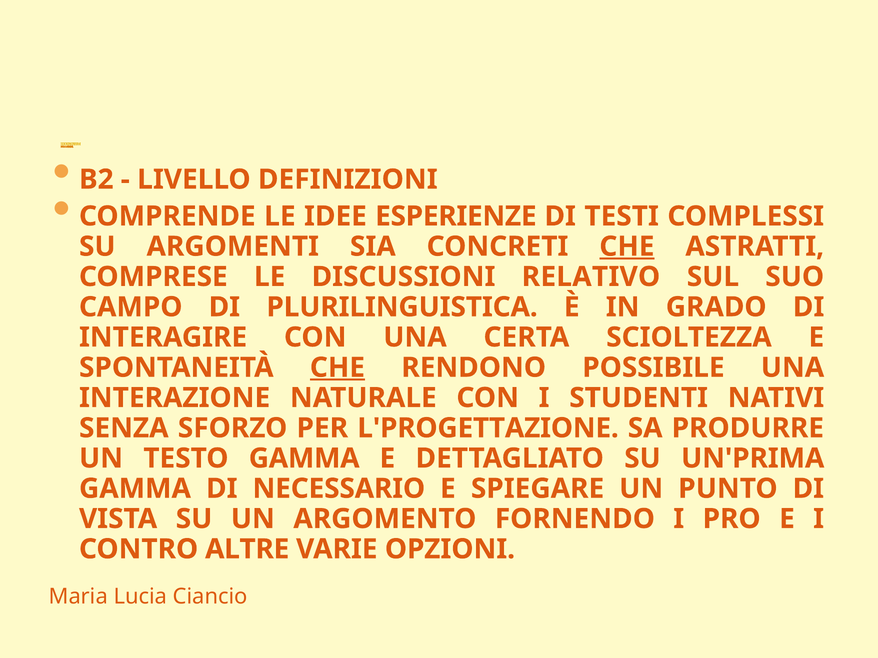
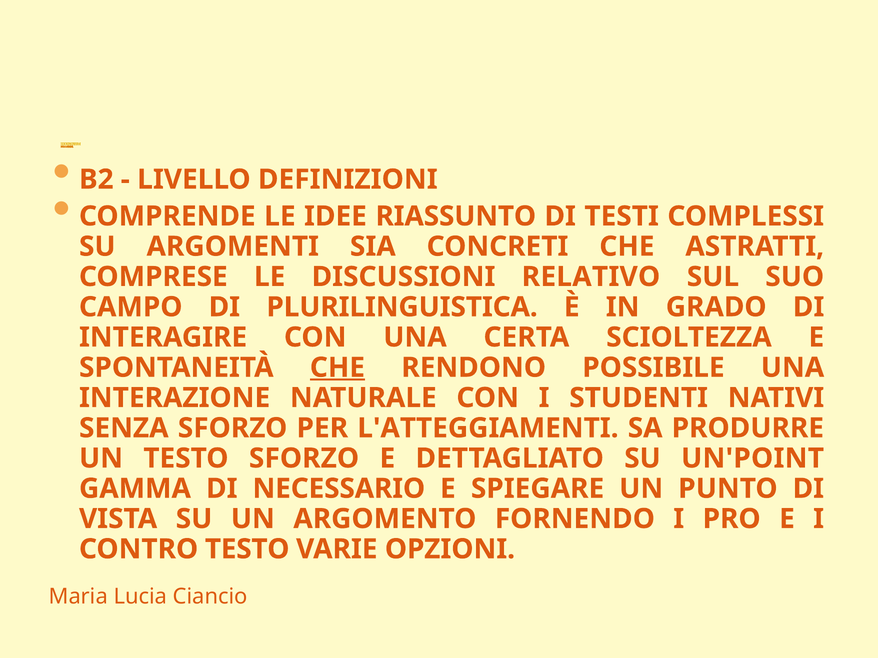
ESPERIENZE: ESPERIENZE -> RIASSUNTO
CHE at (627, 247) underline: present -> none
L'PROGETTAZIONE: L'PROGETTAZIONE -> L'ATTEGGIAMENTI
TESTO GAMMA: GAMMA -> SFORZO
UN'PRIMA: UN'PRIMA -> UN'POINT
CONTRO ALTRE: ALTRE -> TESTO
